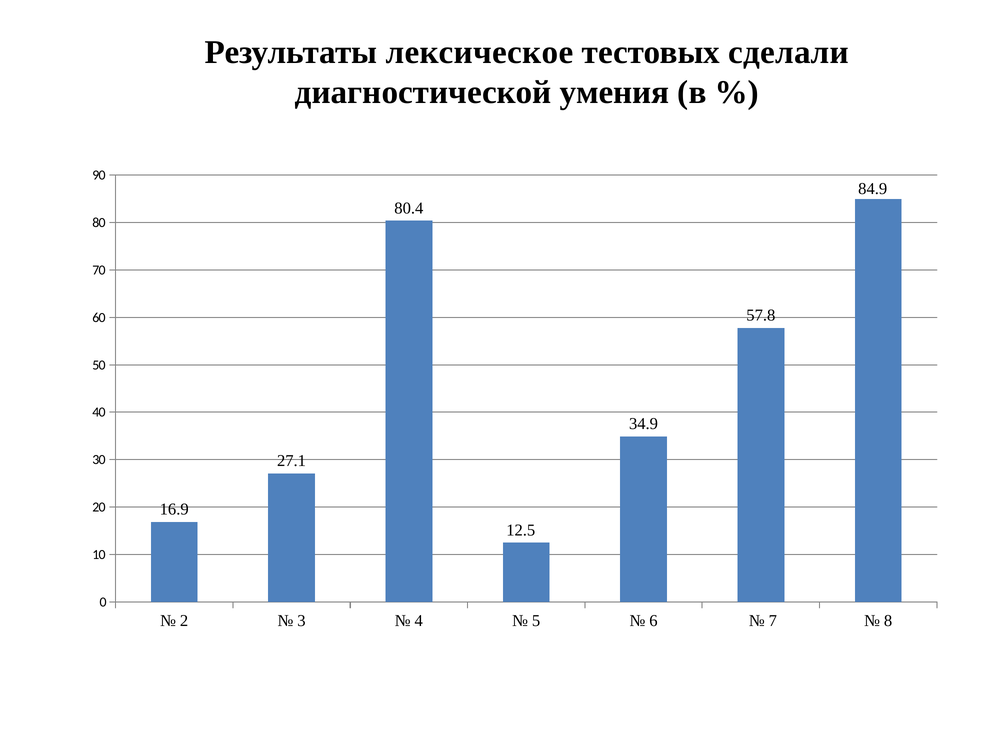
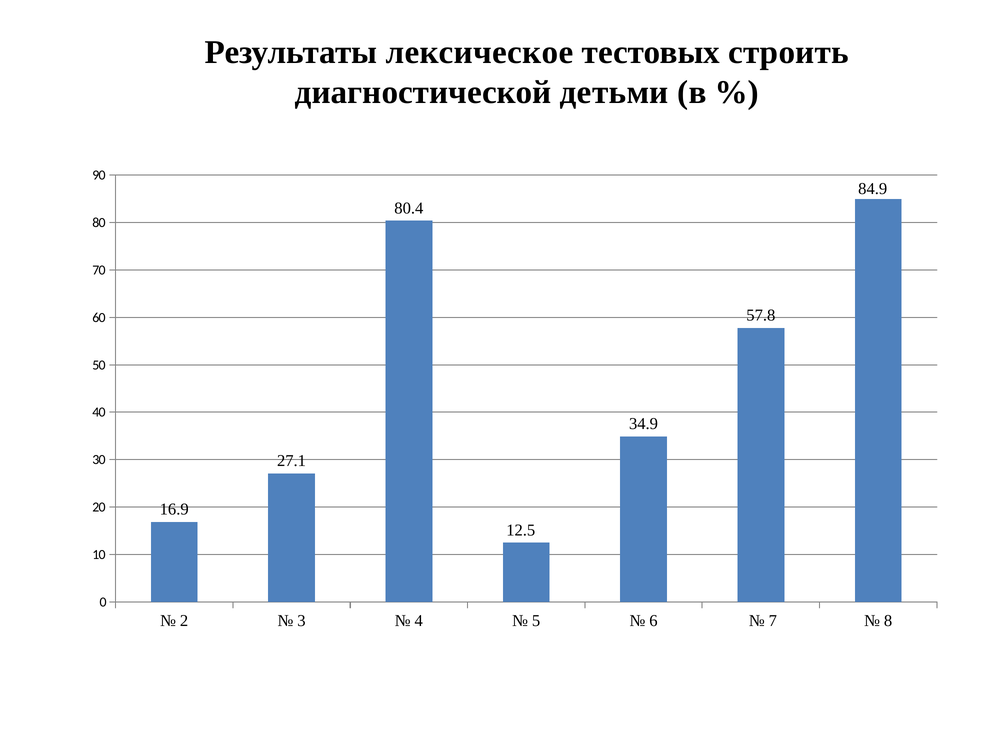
сделали: сделали -> строить
умения: умения -> детьми
